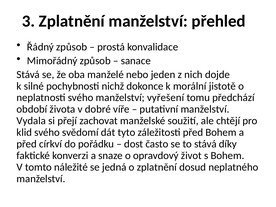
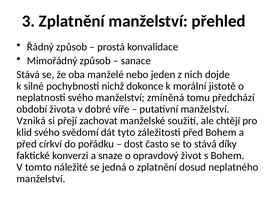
vyřešení: vyřešení -> zmíněná
Vydala: Vydala -> Vzniká
